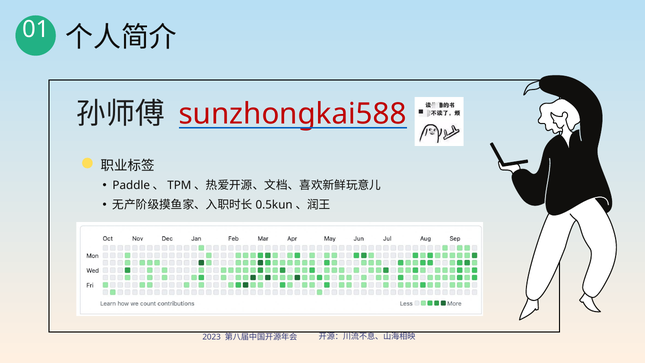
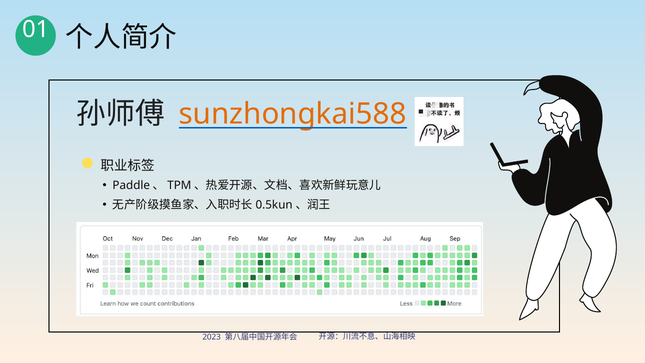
sunzhongkai588 colour: red -> orange
